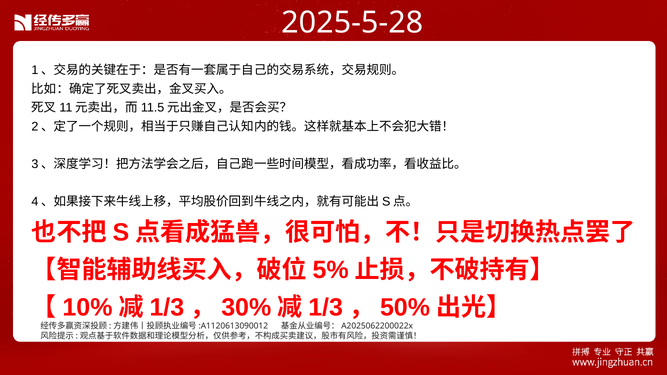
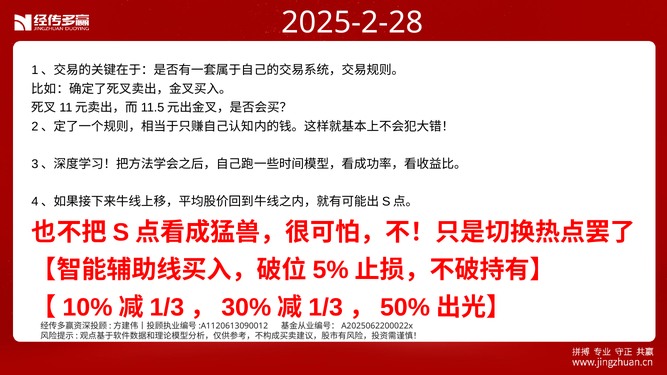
2025-5-28: 2025-5-28 -> 2025-2-28
